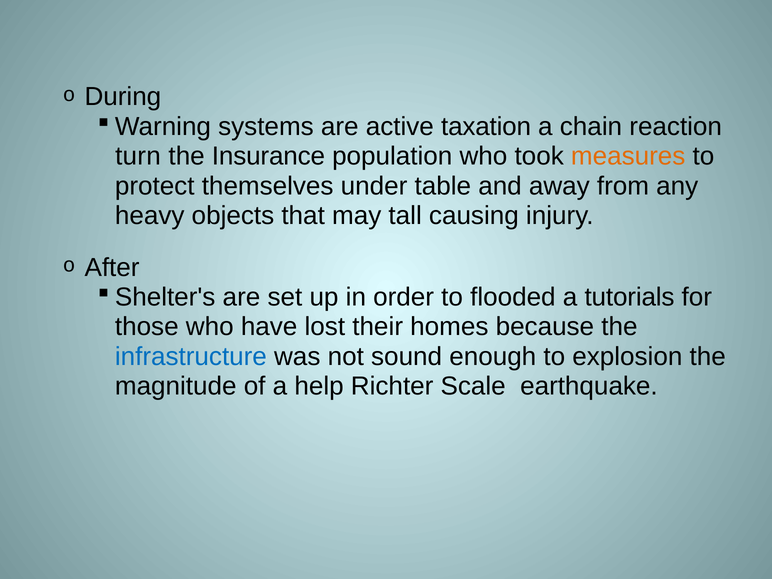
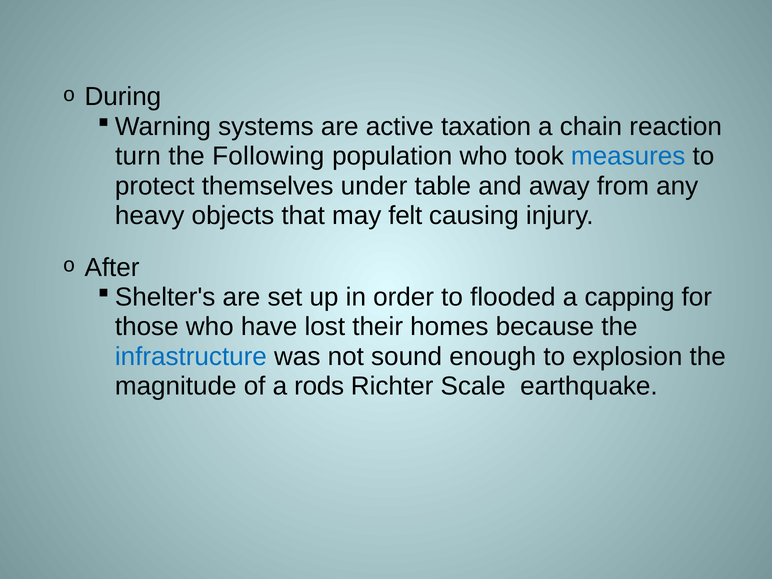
Insurance: Insurance -> Following
measures colour: orange -> blue
tall: tall -> felt
tutorials: tutorials -> capping
help: help -> rods
